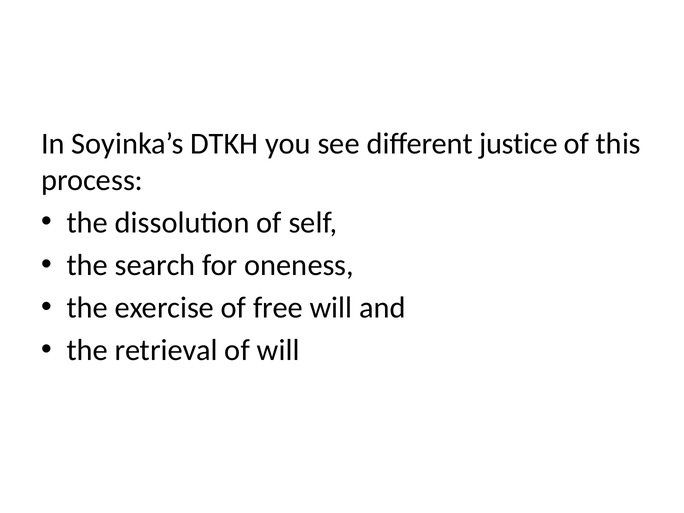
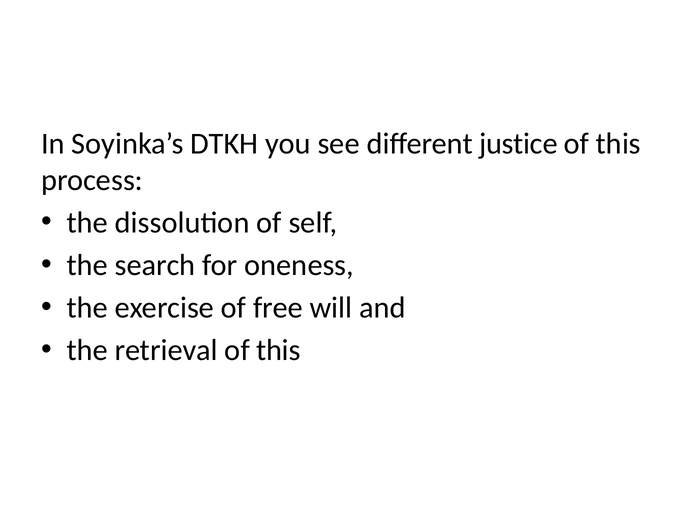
retrieval of will: will -> this
